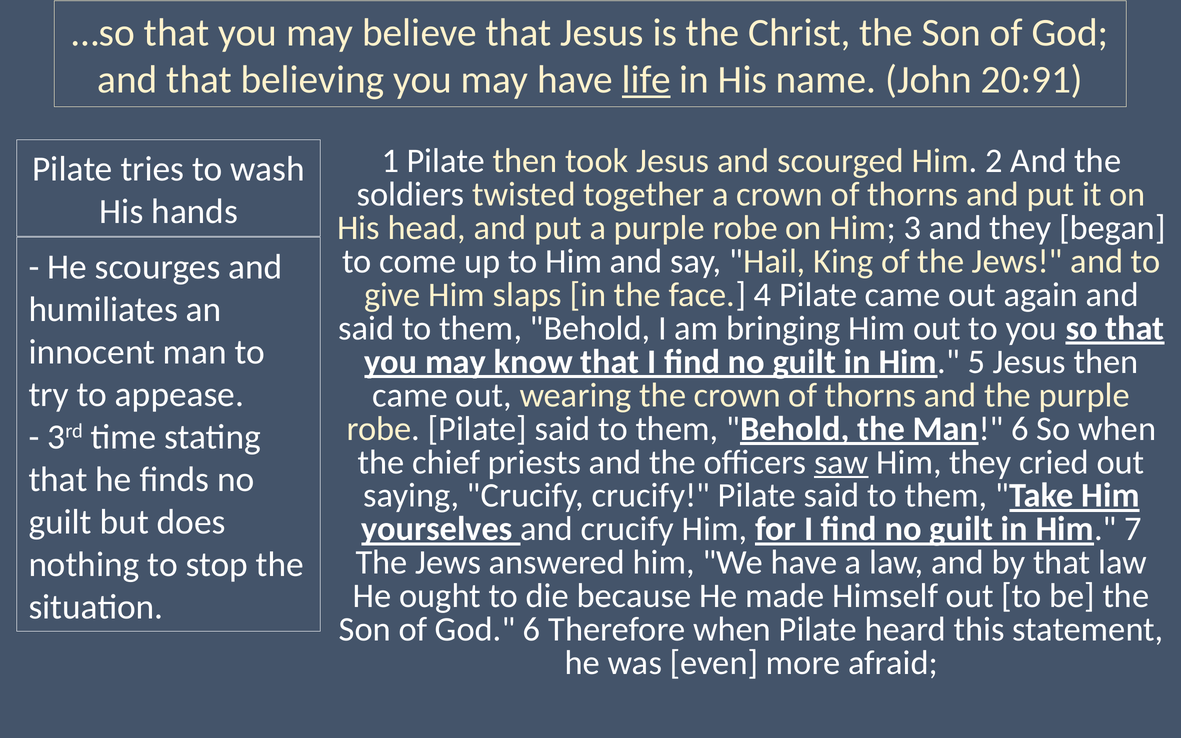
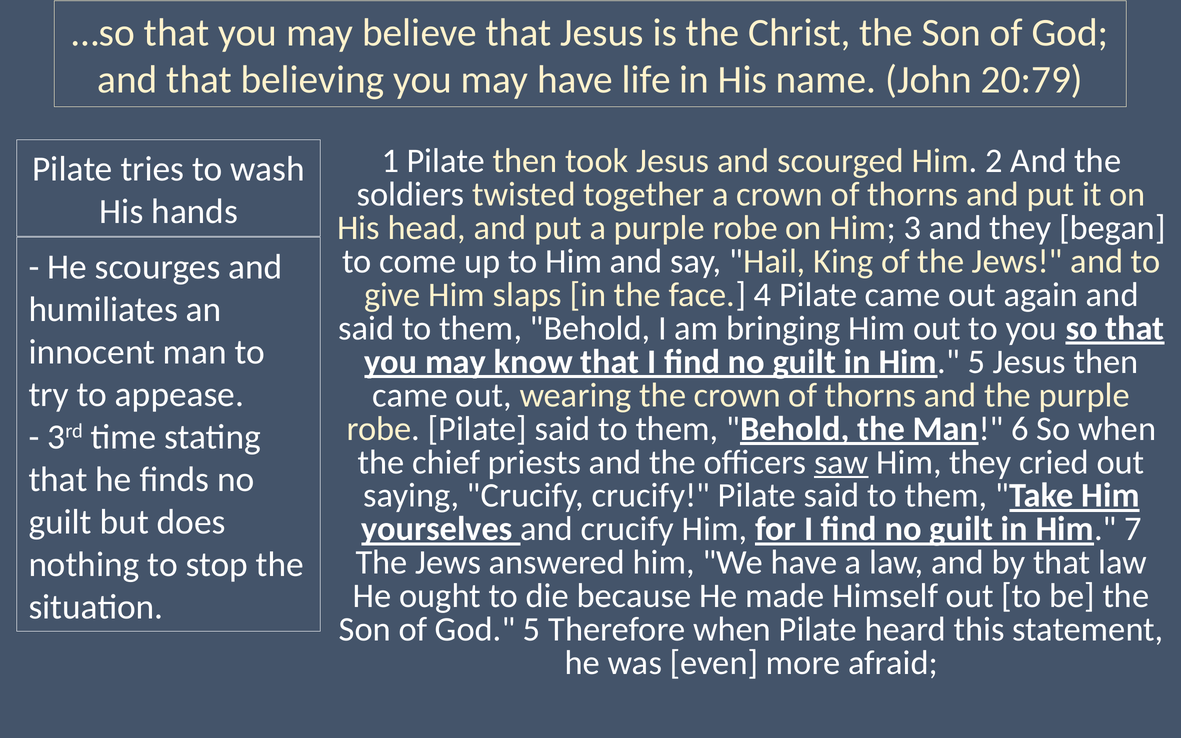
life underline: present -> none
20:91: 20:91 -> 20:79
God 6: 6 -> 5
